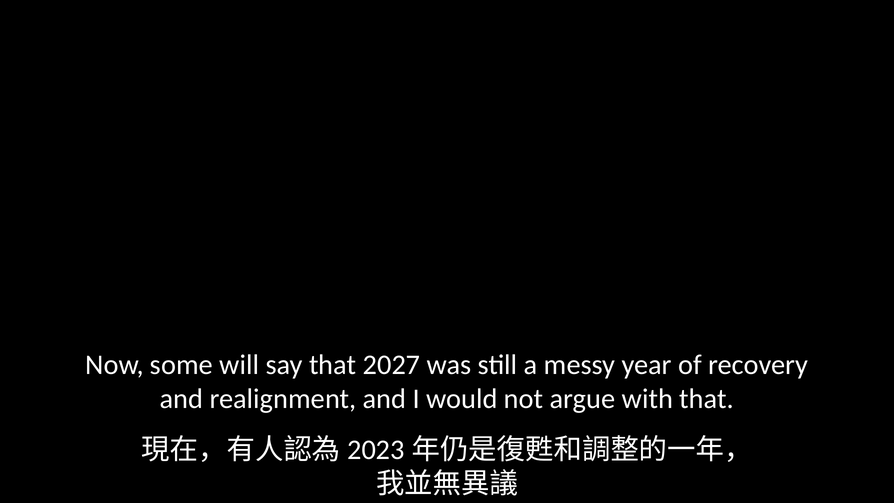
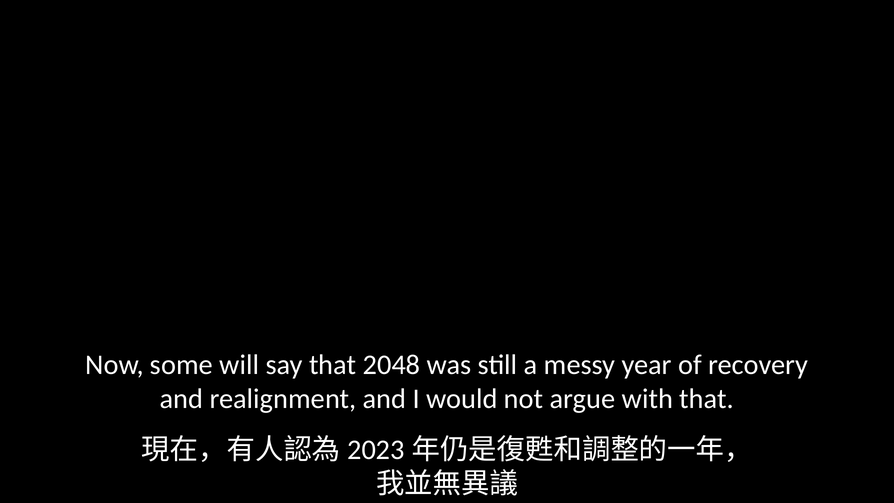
2027: 2027 -> 2048
